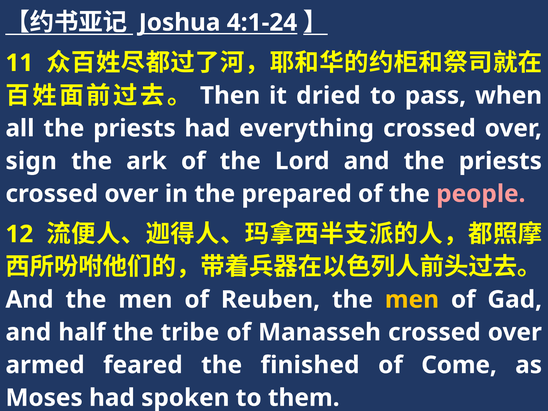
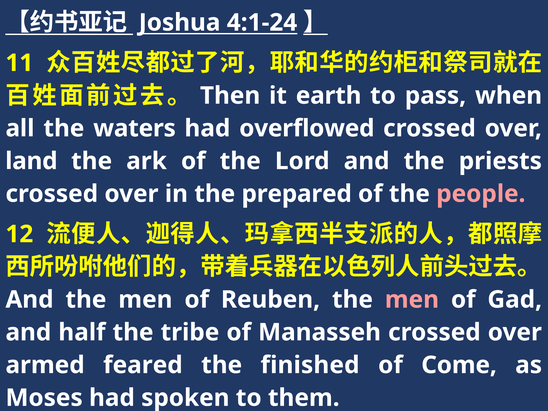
dried: dried -> earth
all the priests: priests -> waters
everything: everything -> overflowed
sign: sign -> land
men at (412, 300) colour: yellow -> pink
